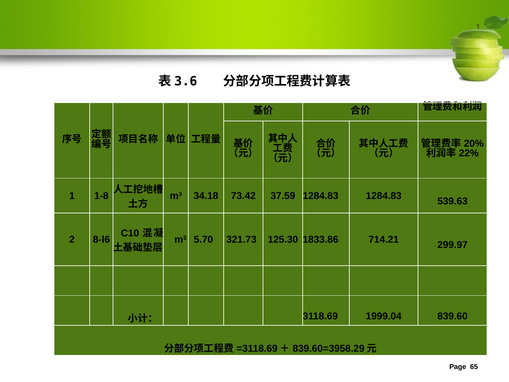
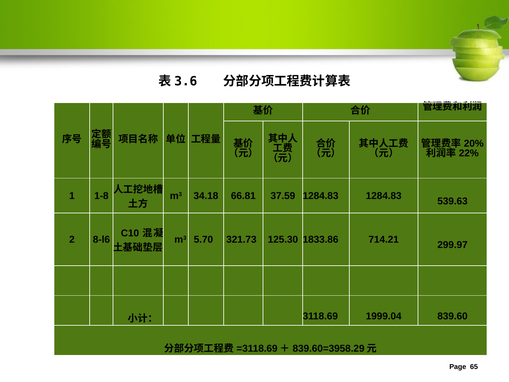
73.42: 73.42 -> 66.81
